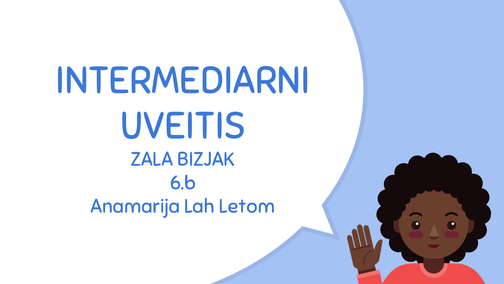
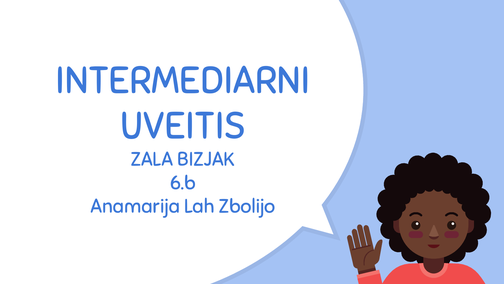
Letom: Letom -> Zbolijo
